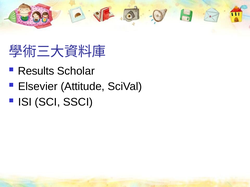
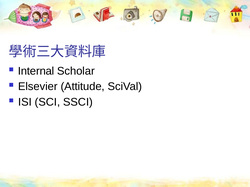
Results: Results -> Internal
